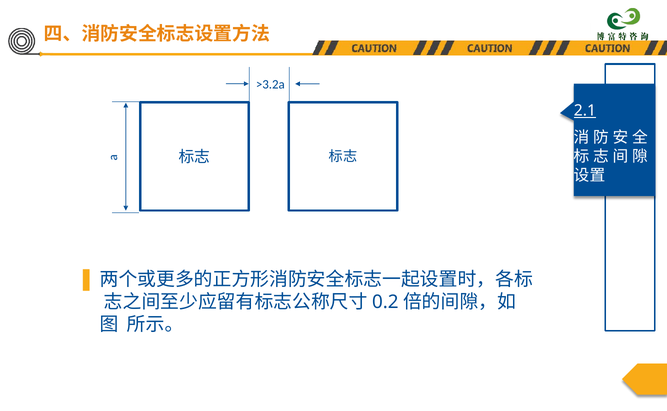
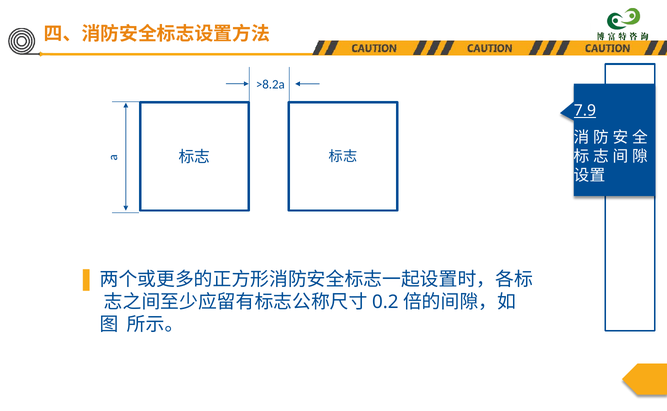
>3.2a: >3.2a -> >8.2a
2.1: 2.1 -> 7.9
